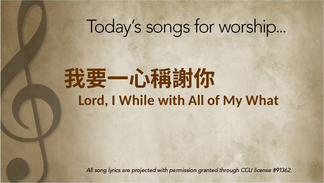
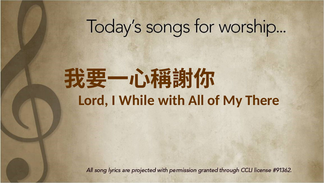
What: What -> There
